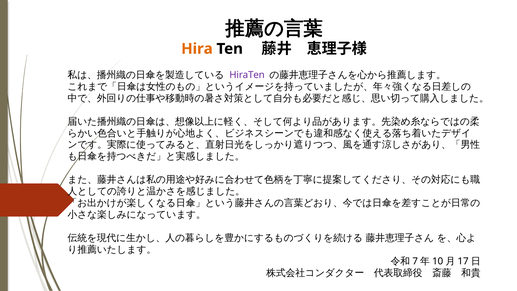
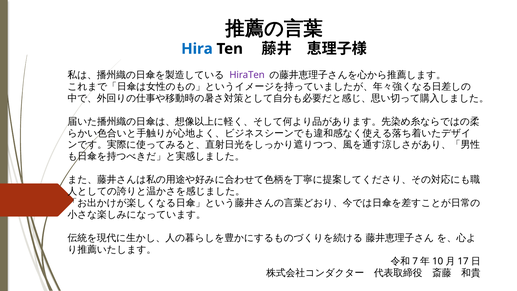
Hira colour: orange -> blue
